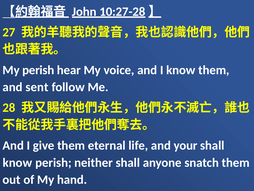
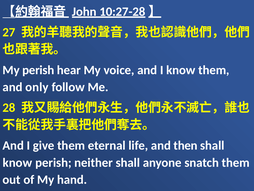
sent: sent -> only
your: your -> then
